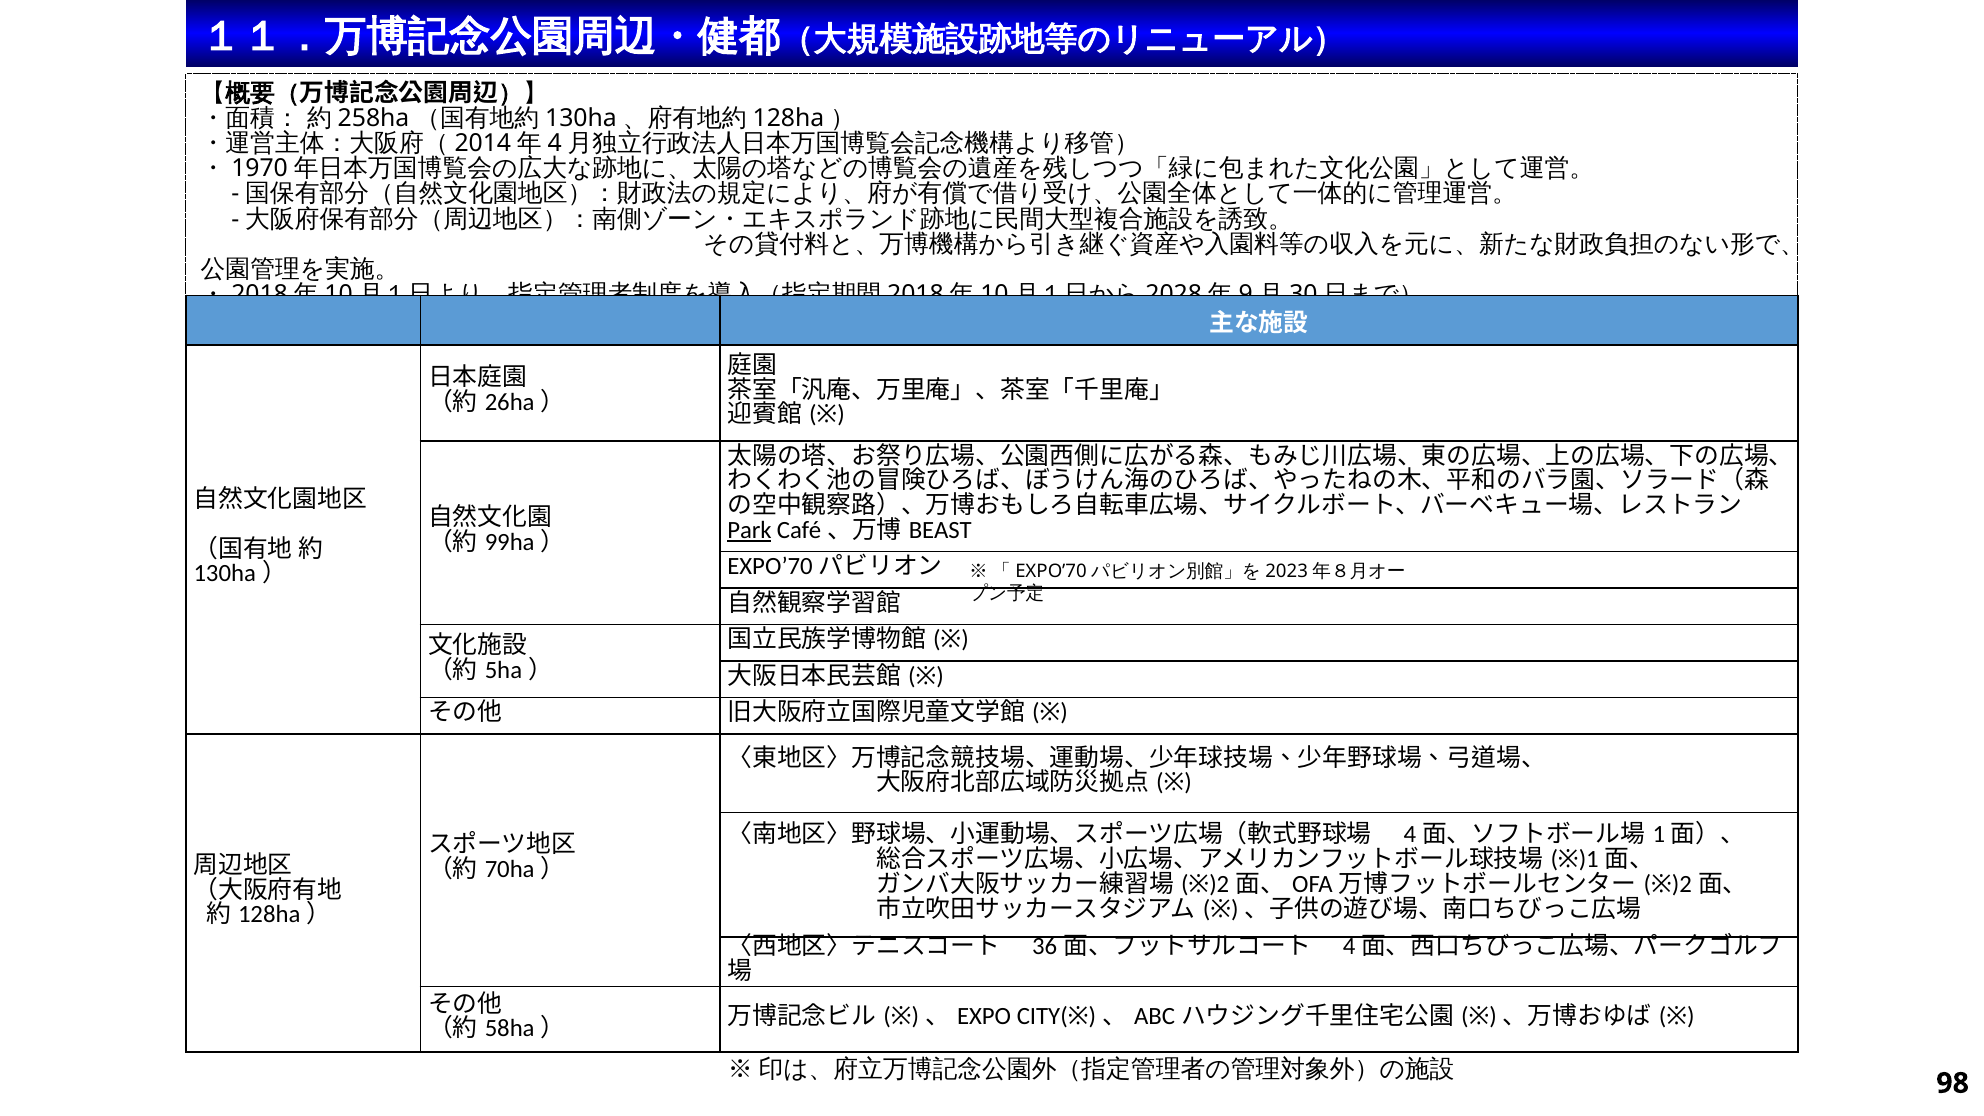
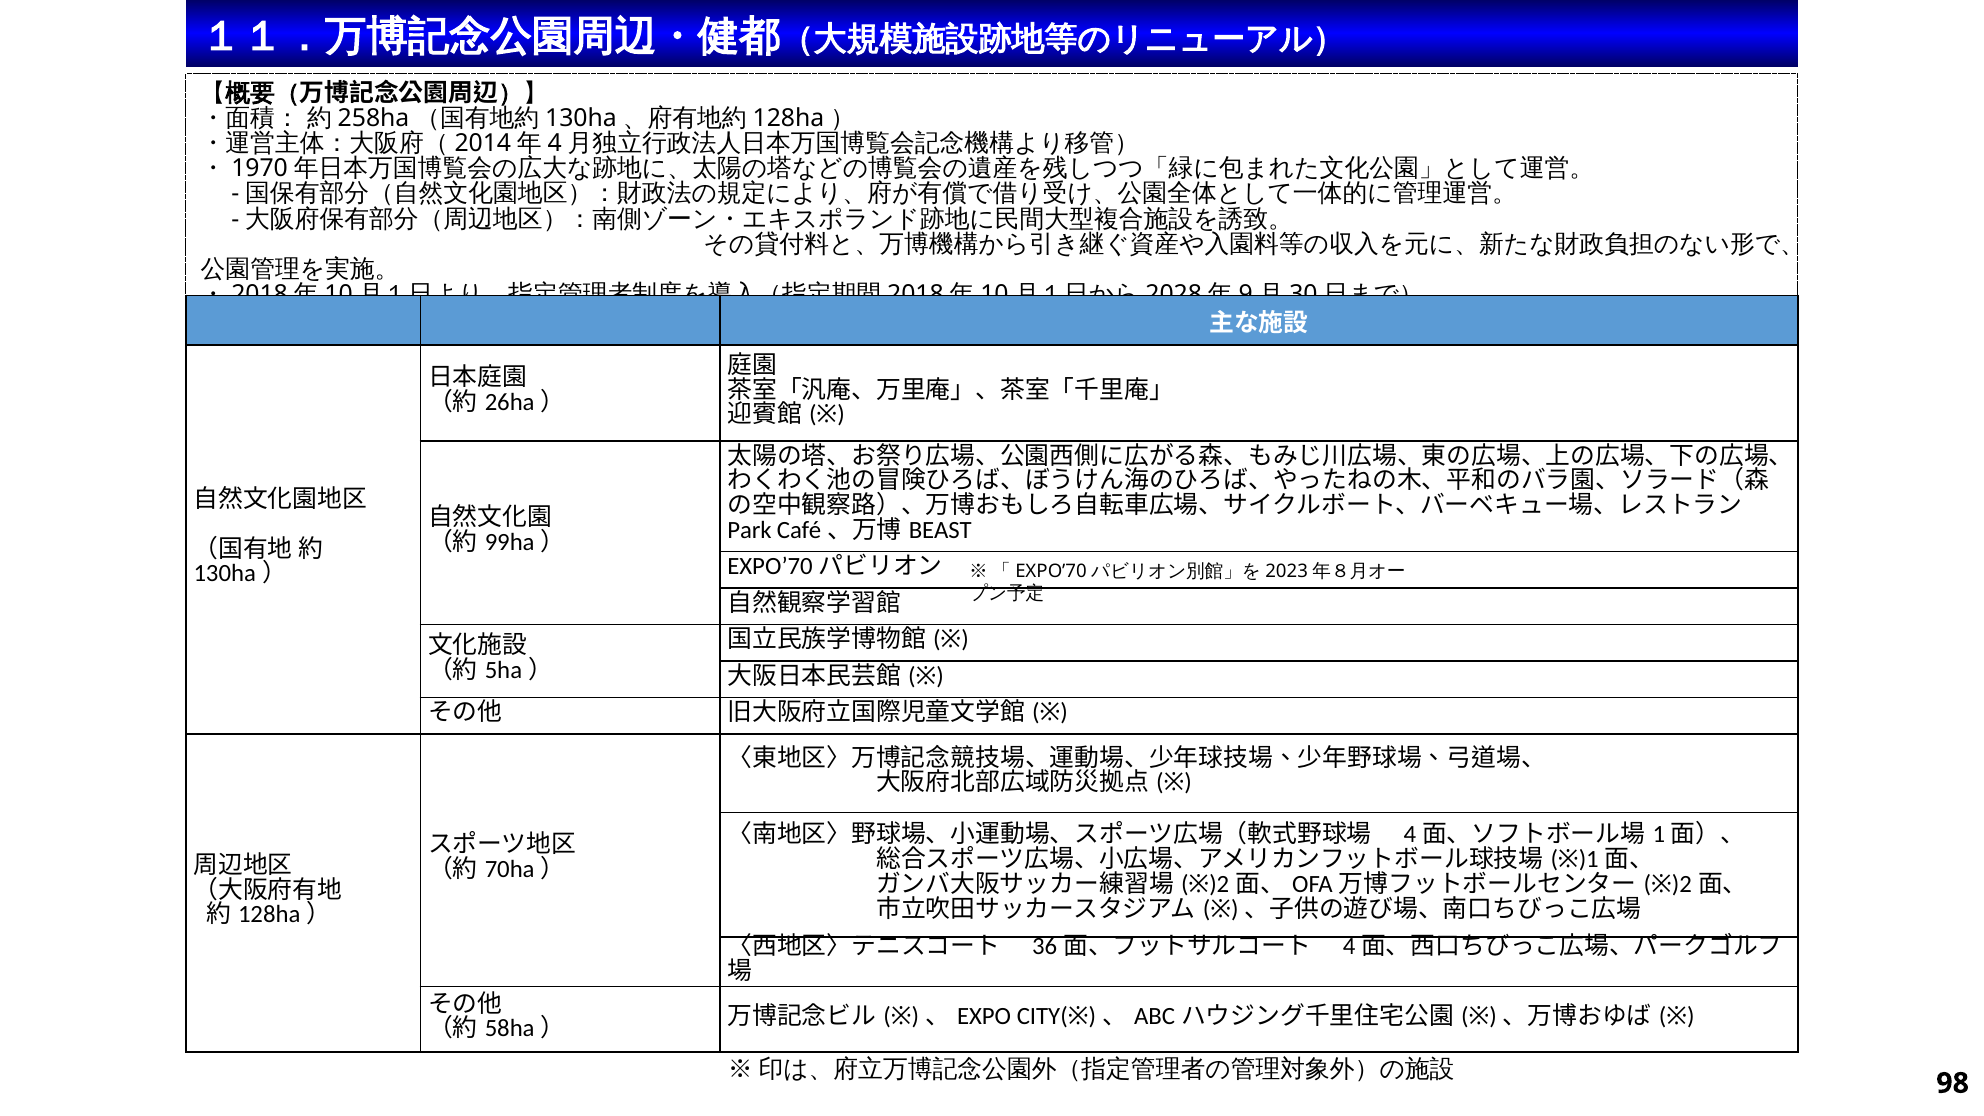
Park underline: present -> none
